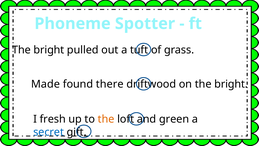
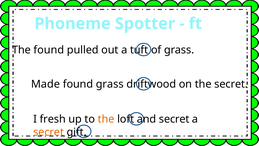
bright at (49, 50): bright -> found
found there: there -> grass
on the bright: bright -> secret
green at (174, 119): green -> secret
secret at (49, 132) colour: blue -> orange
